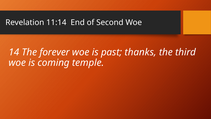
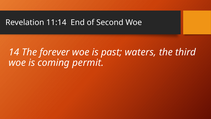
thanks: thanks -> waters
temple: temple -> permit
